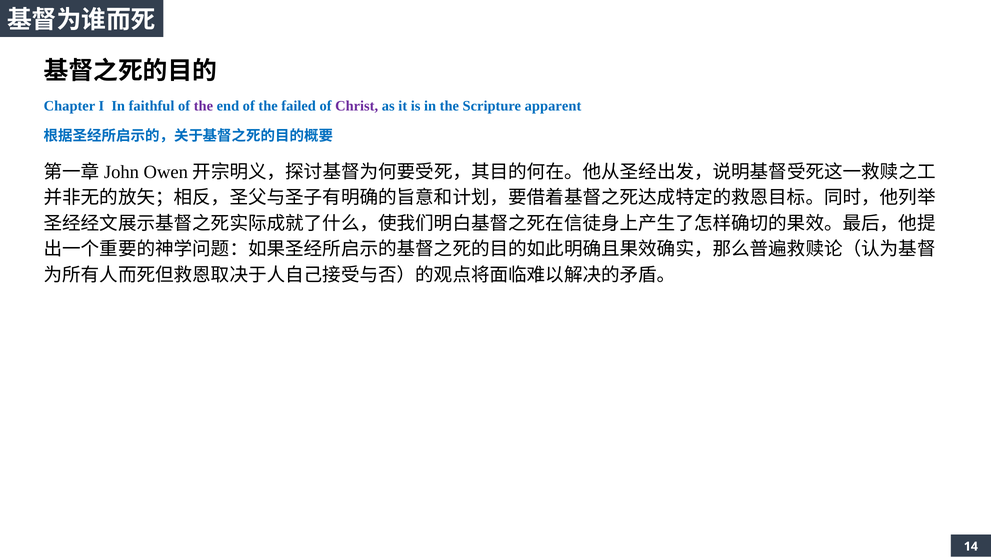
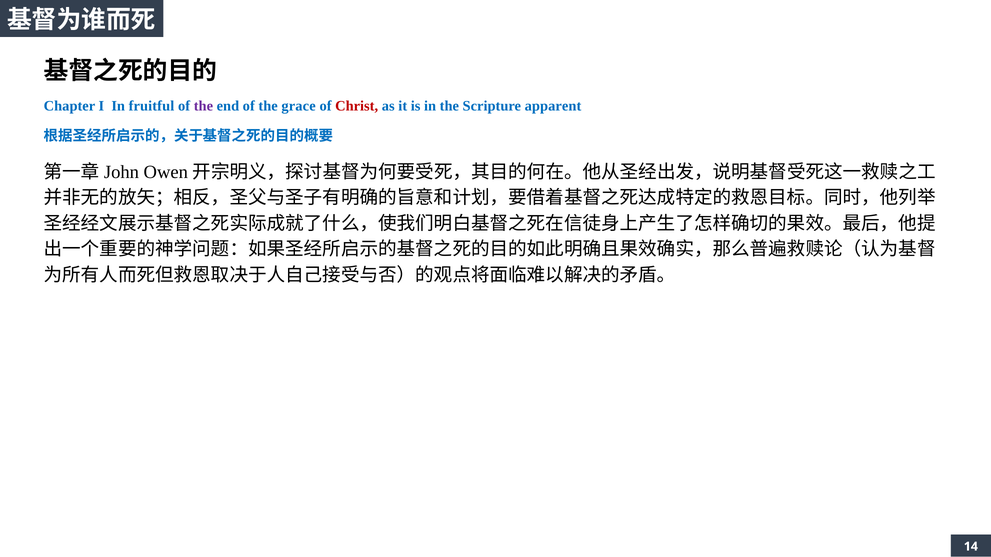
faithful: faithful -> fruitful
failed: failed -> grace
Christ colour: purple -> red
